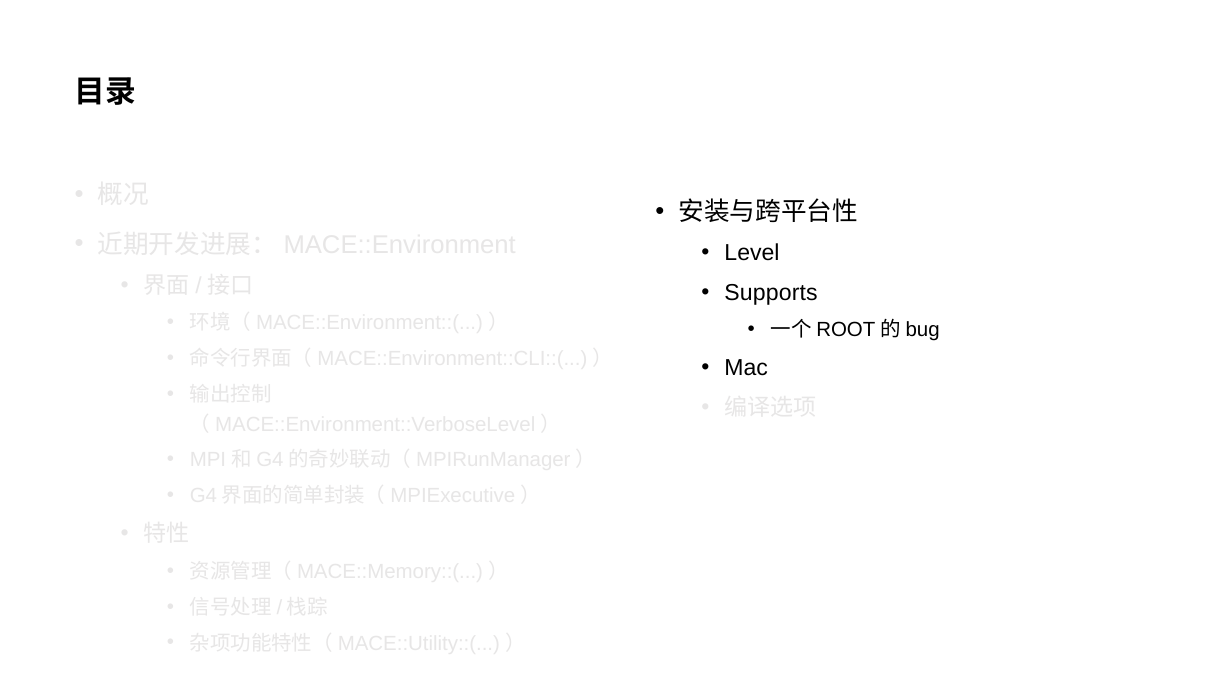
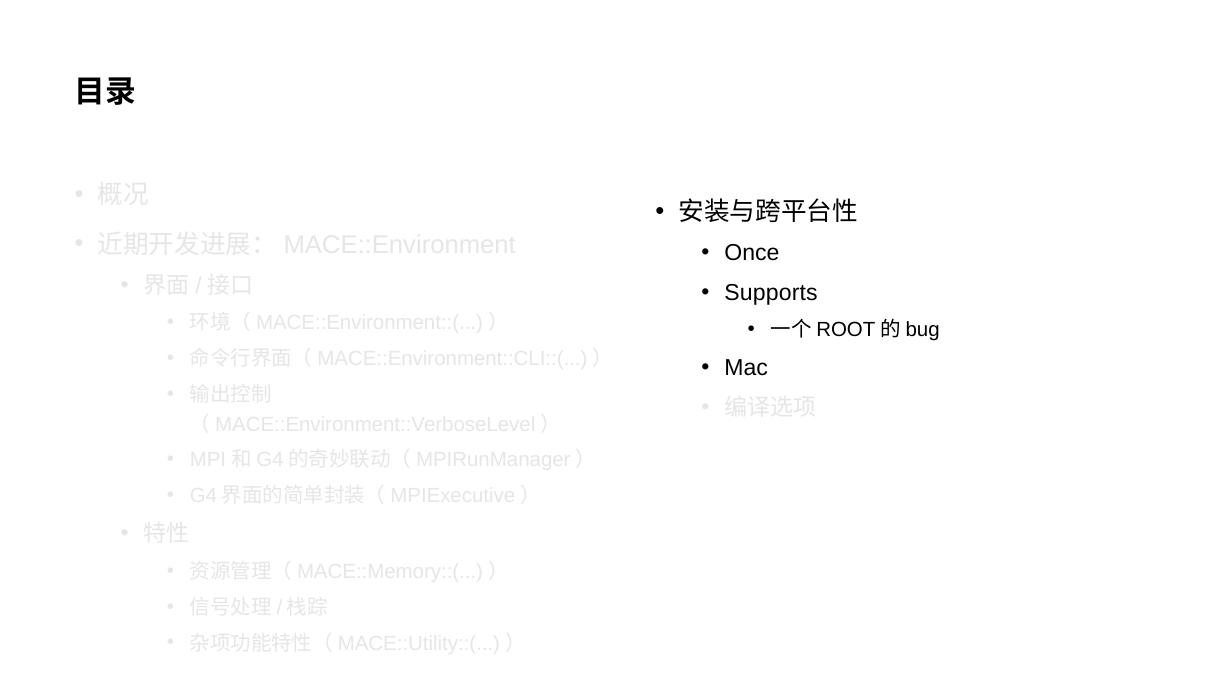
Level: Level -> Once
